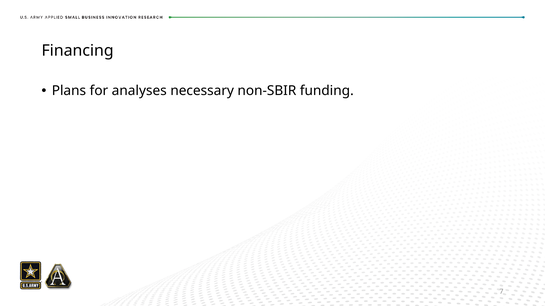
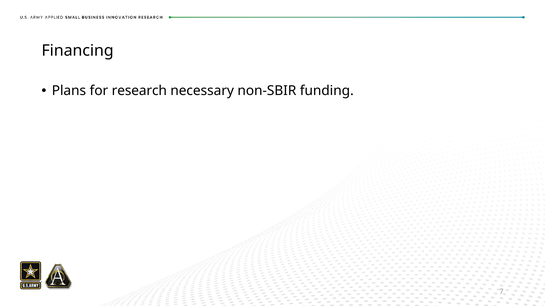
analyses: analyses -> research
